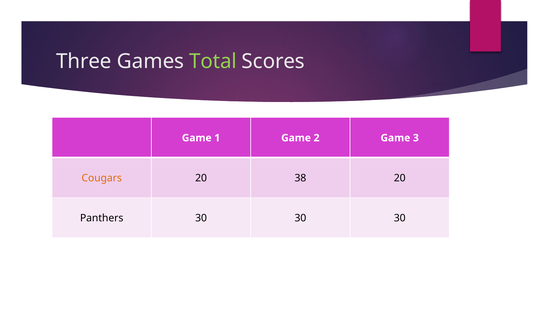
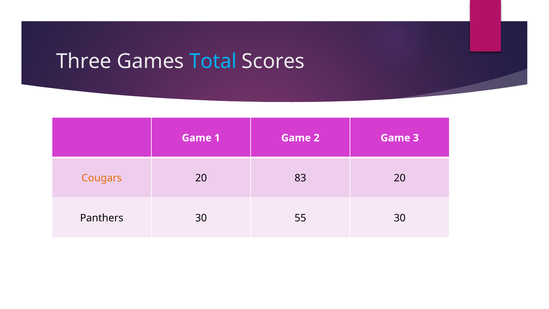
Total colour: light green -> light blue
38: 38 -> 83
Panthers 30 30: 30 -> 55
